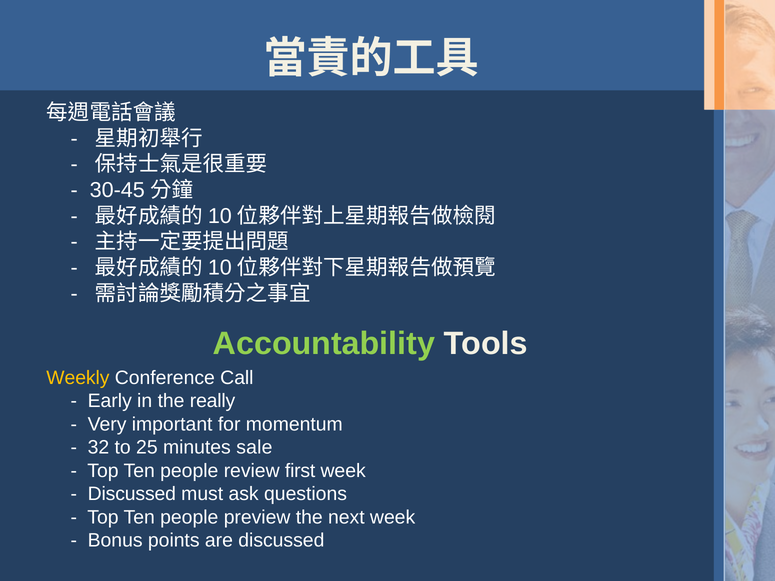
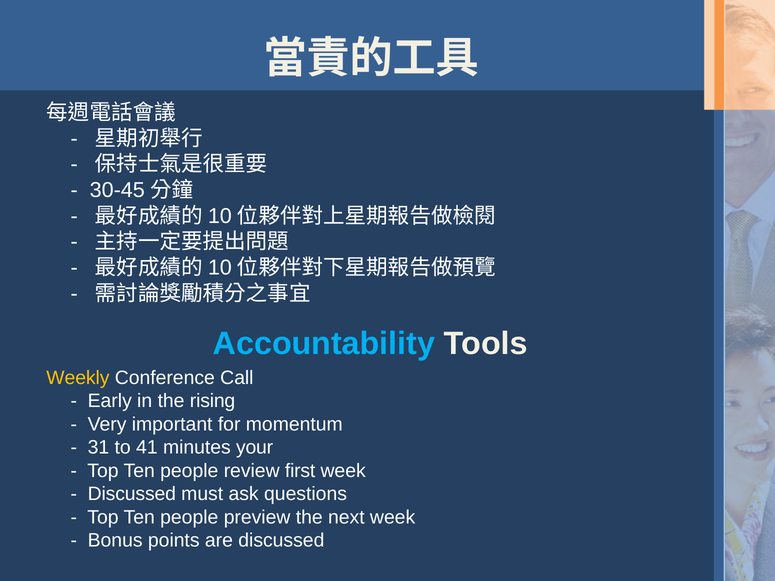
Accountability colour: light green -> light blue
really: really -> rising
32: 32 -> 31
25: 25 -> 41
sale: sale -> your
